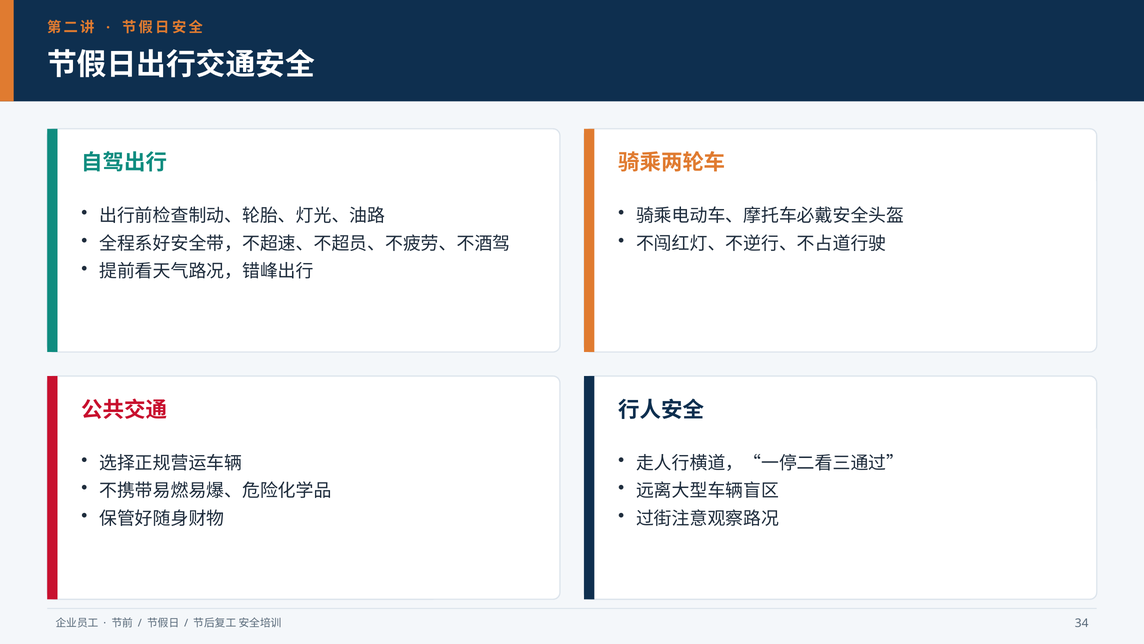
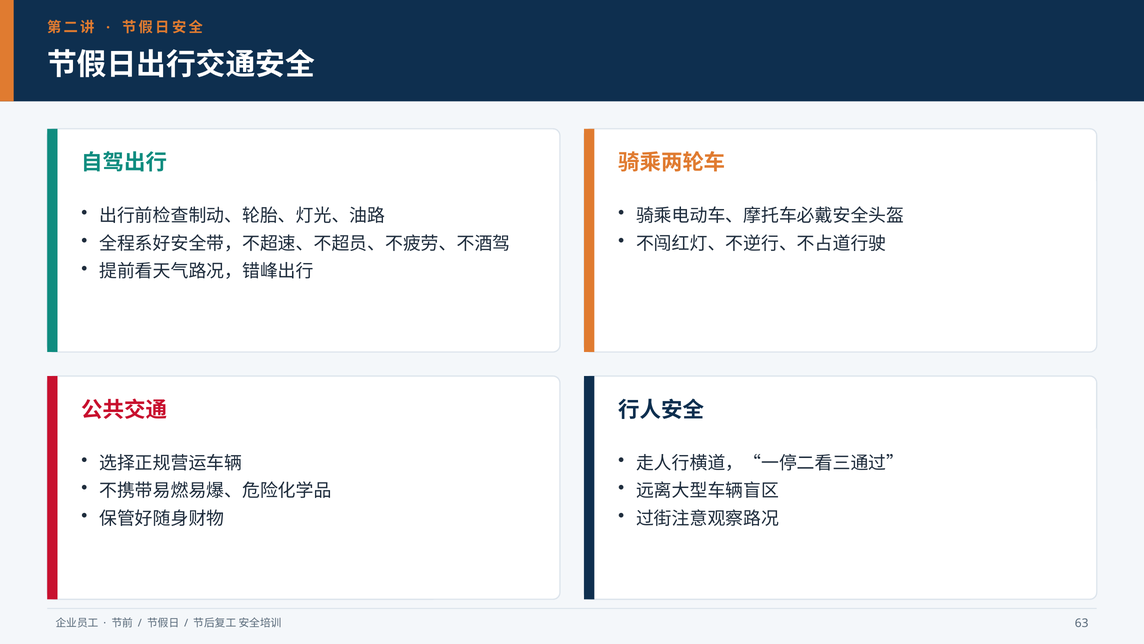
34: 34 -> 63
